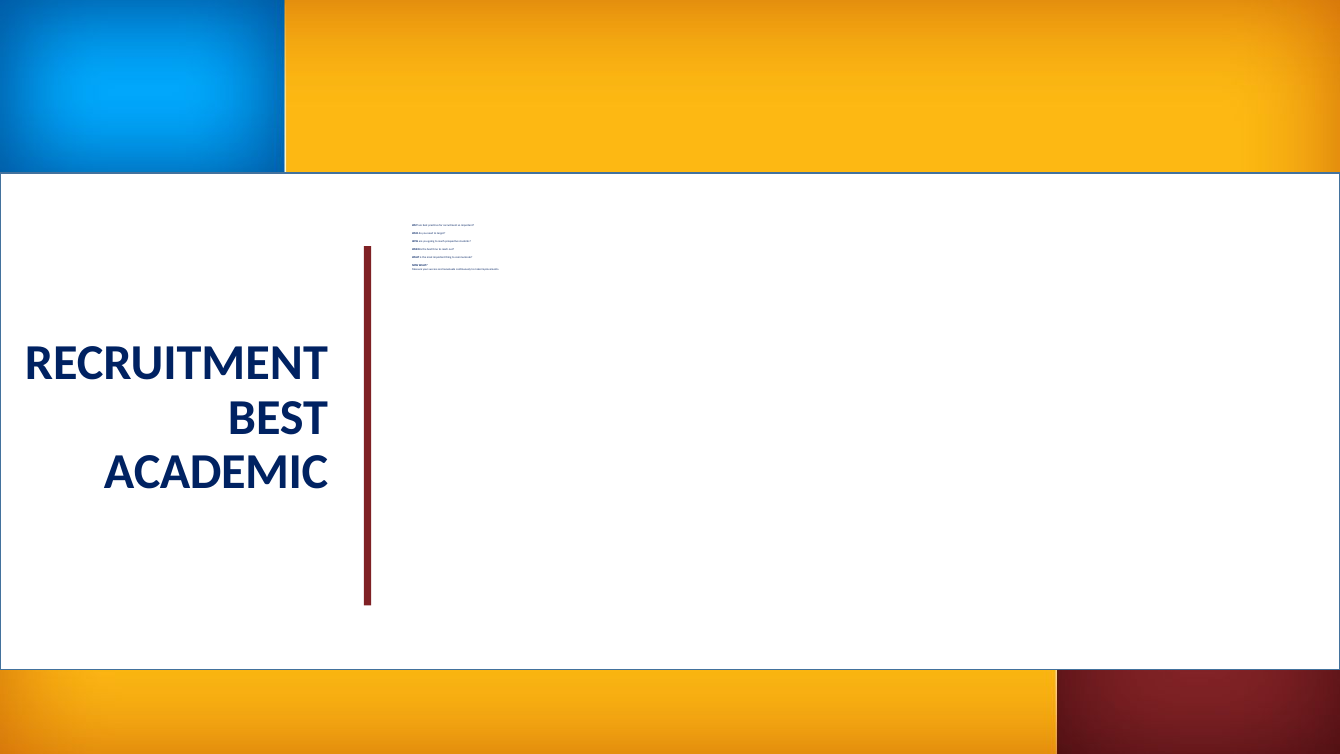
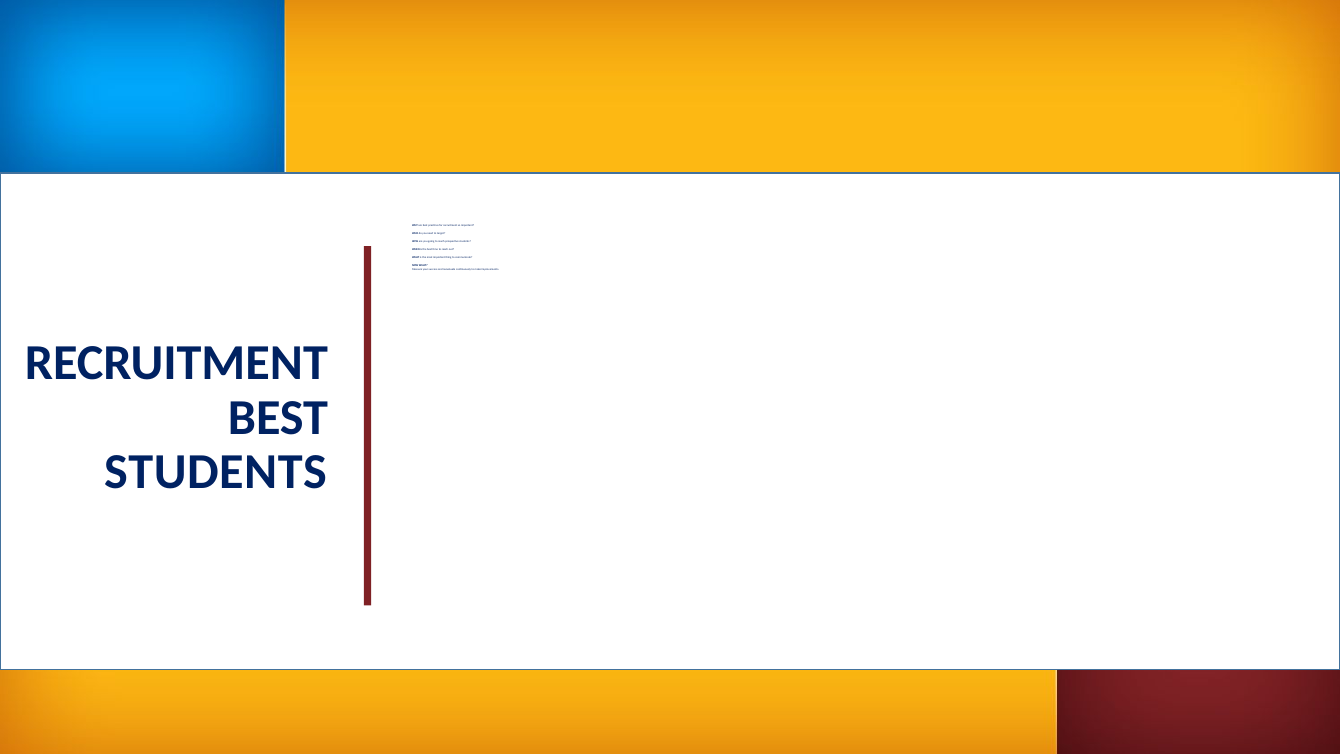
ACADEMIC at (216, 472): ACADEMIC -> STUDENTS
